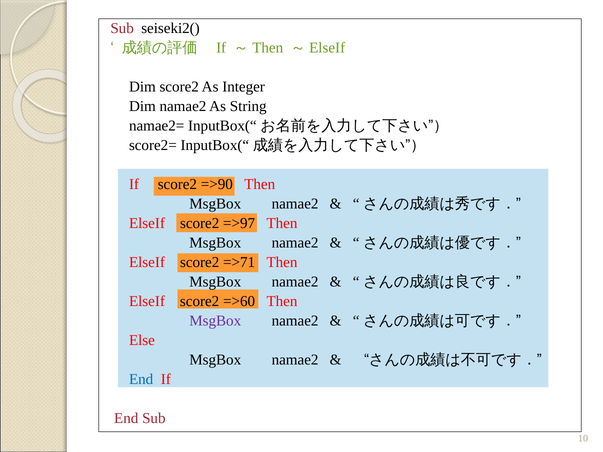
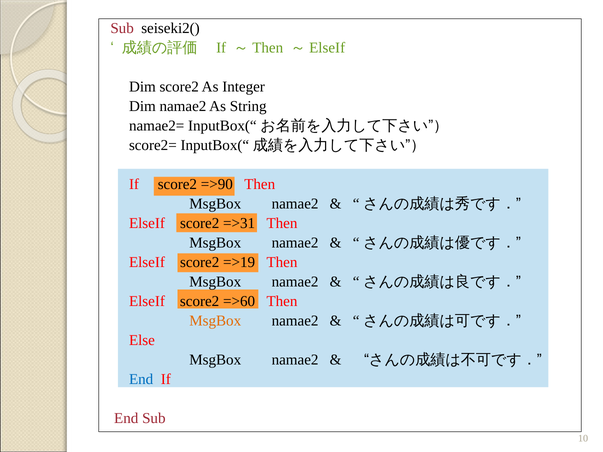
=>97: =>97 -> =>31
=>71: =>71 -> =>19
MsgBox at (215, 321) colour: purple -> orange
